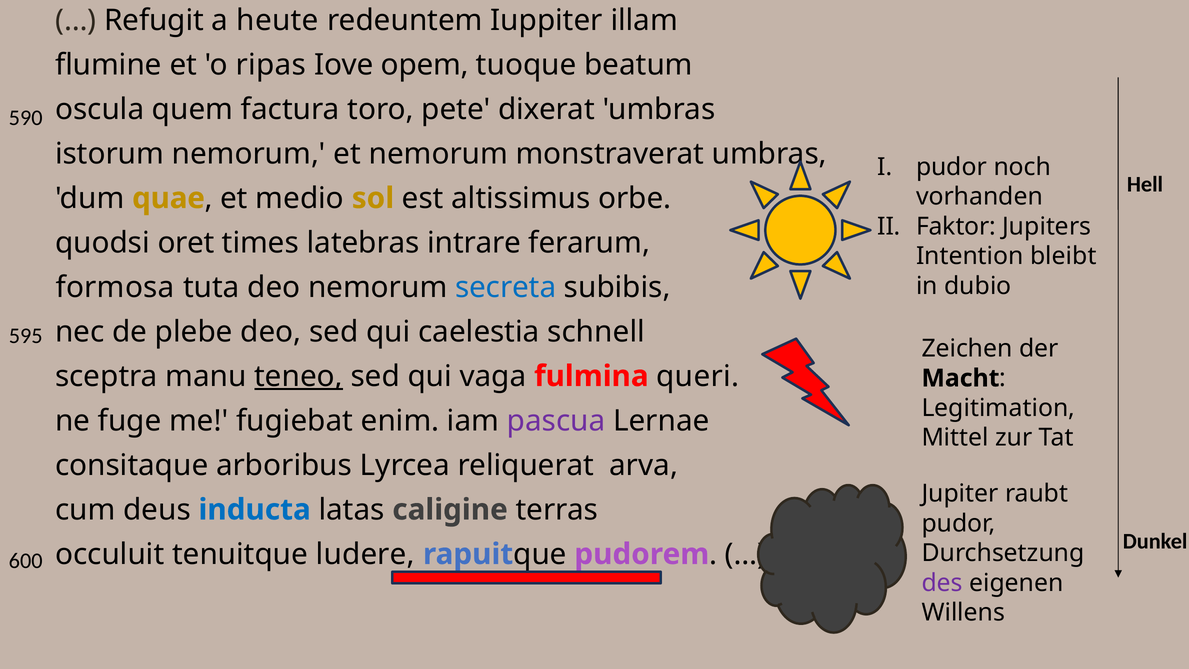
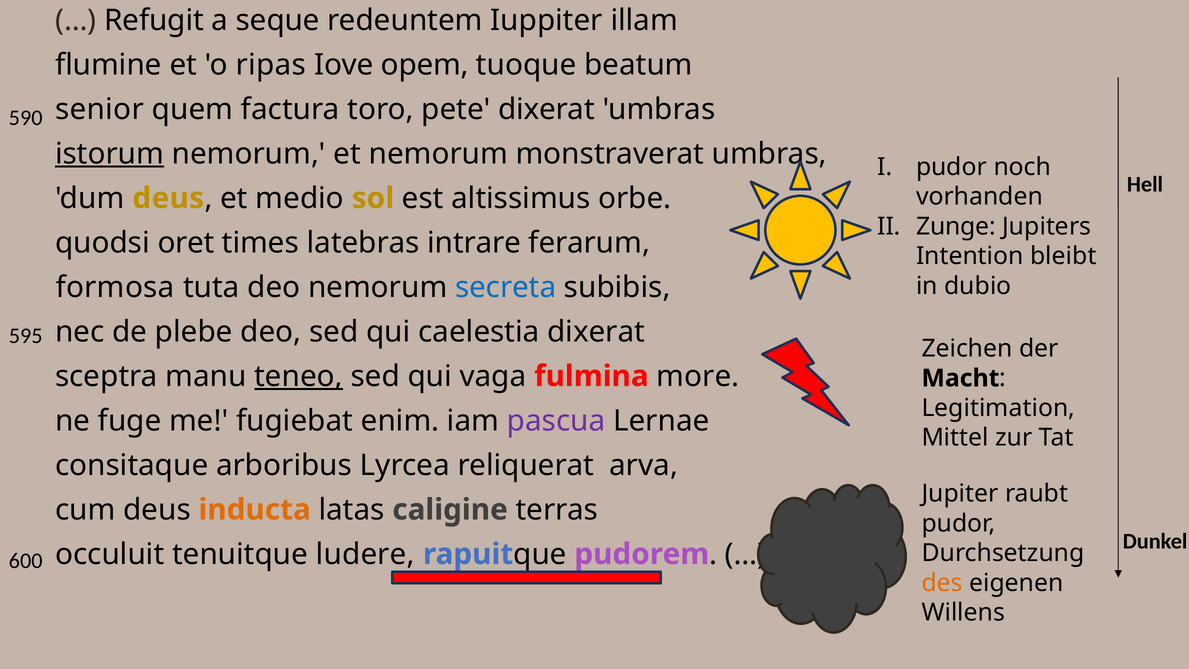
heute: heute -> seque
oscula: oscula -> senior
istorum underline: none -> present
dum quae: quae -> deus
Faktor: Faktor -> Zunge
caelestia schnell: schnell -> dixerat
queri: queri -> more
inducta colour: blue -> orange
des colour: purple -> orange
